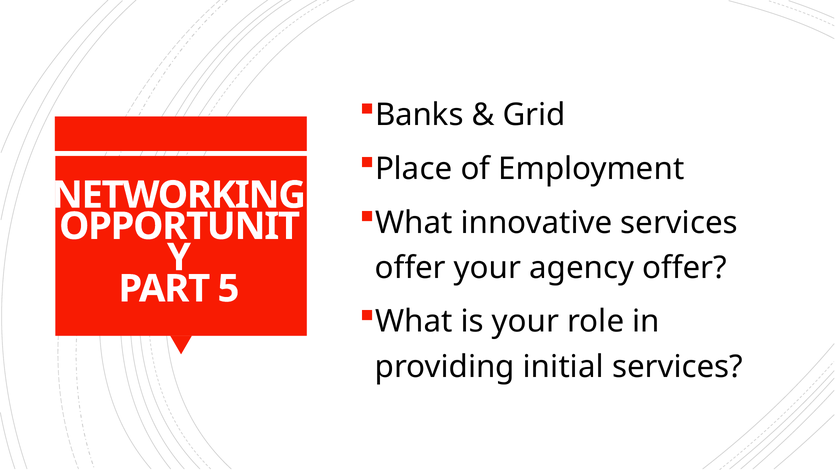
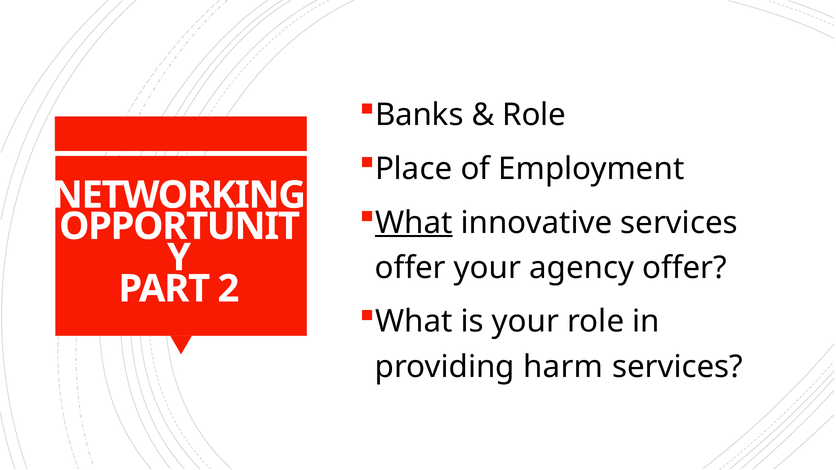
Grid at (534, 115): Grid -> Role
What at (414, 223) underline: none -> present
5: 5 -> 2
initial: initial -> harm
